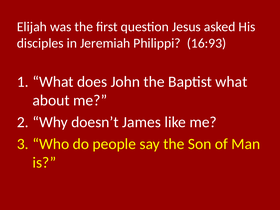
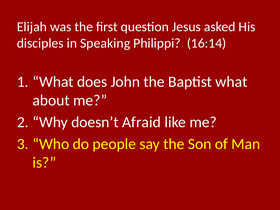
Jeremiah: Jeremiah -> Speaking
16:93: 16:93 -> 16:14
James: James -> Afraid
